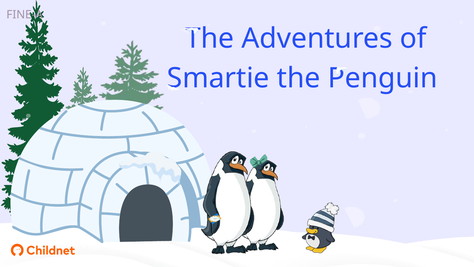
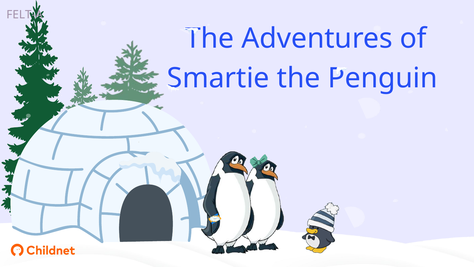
FINE-A: FINE-A -> FELT-A
